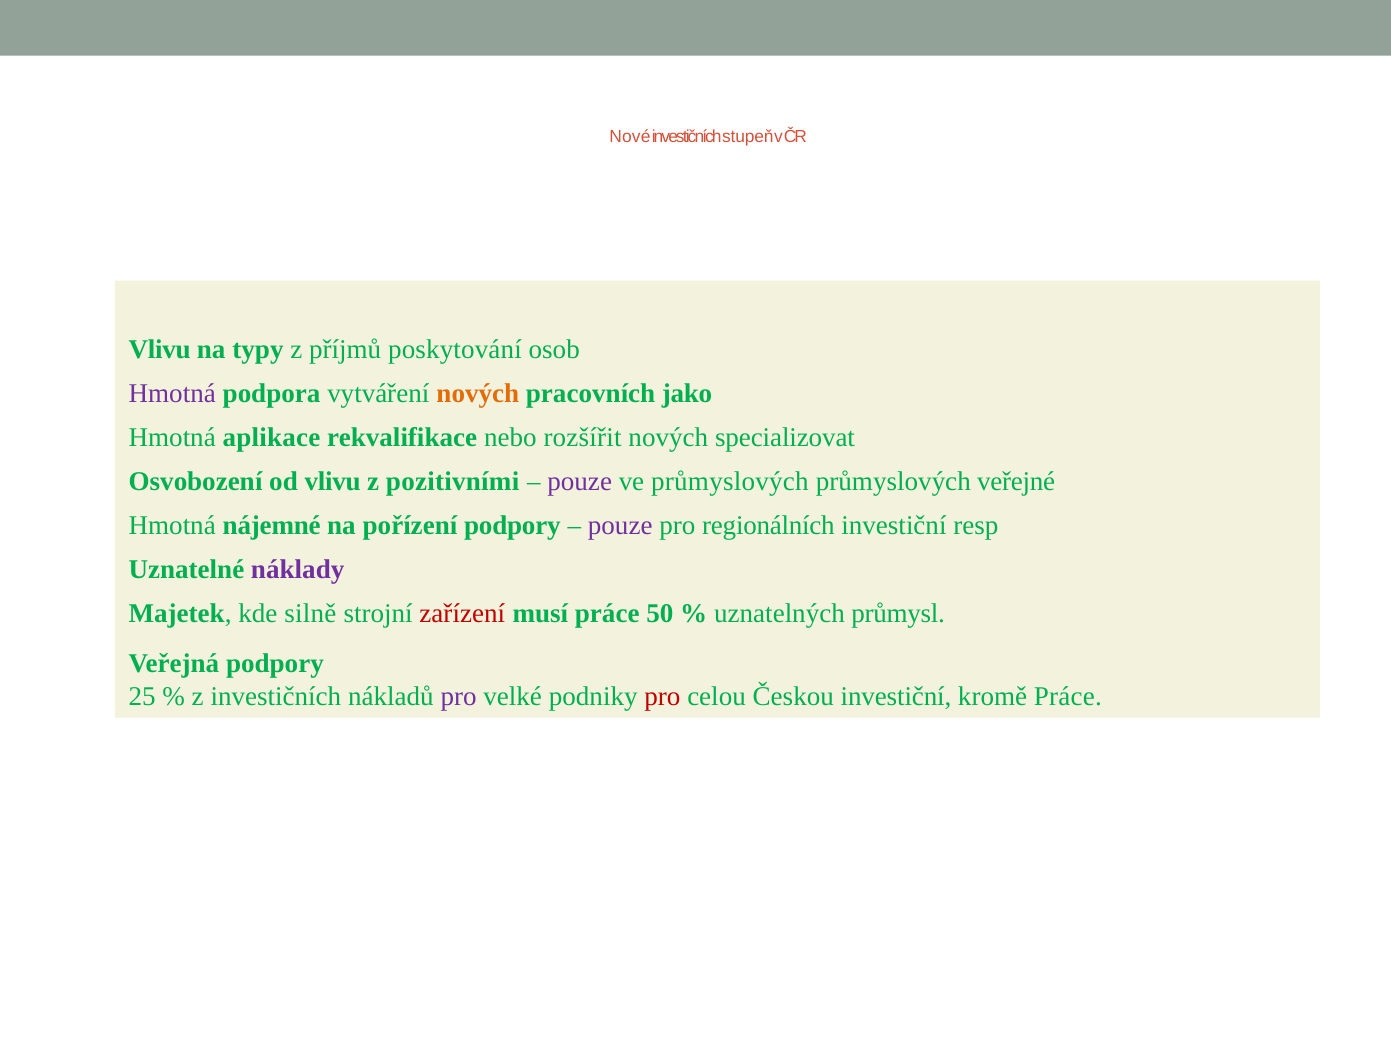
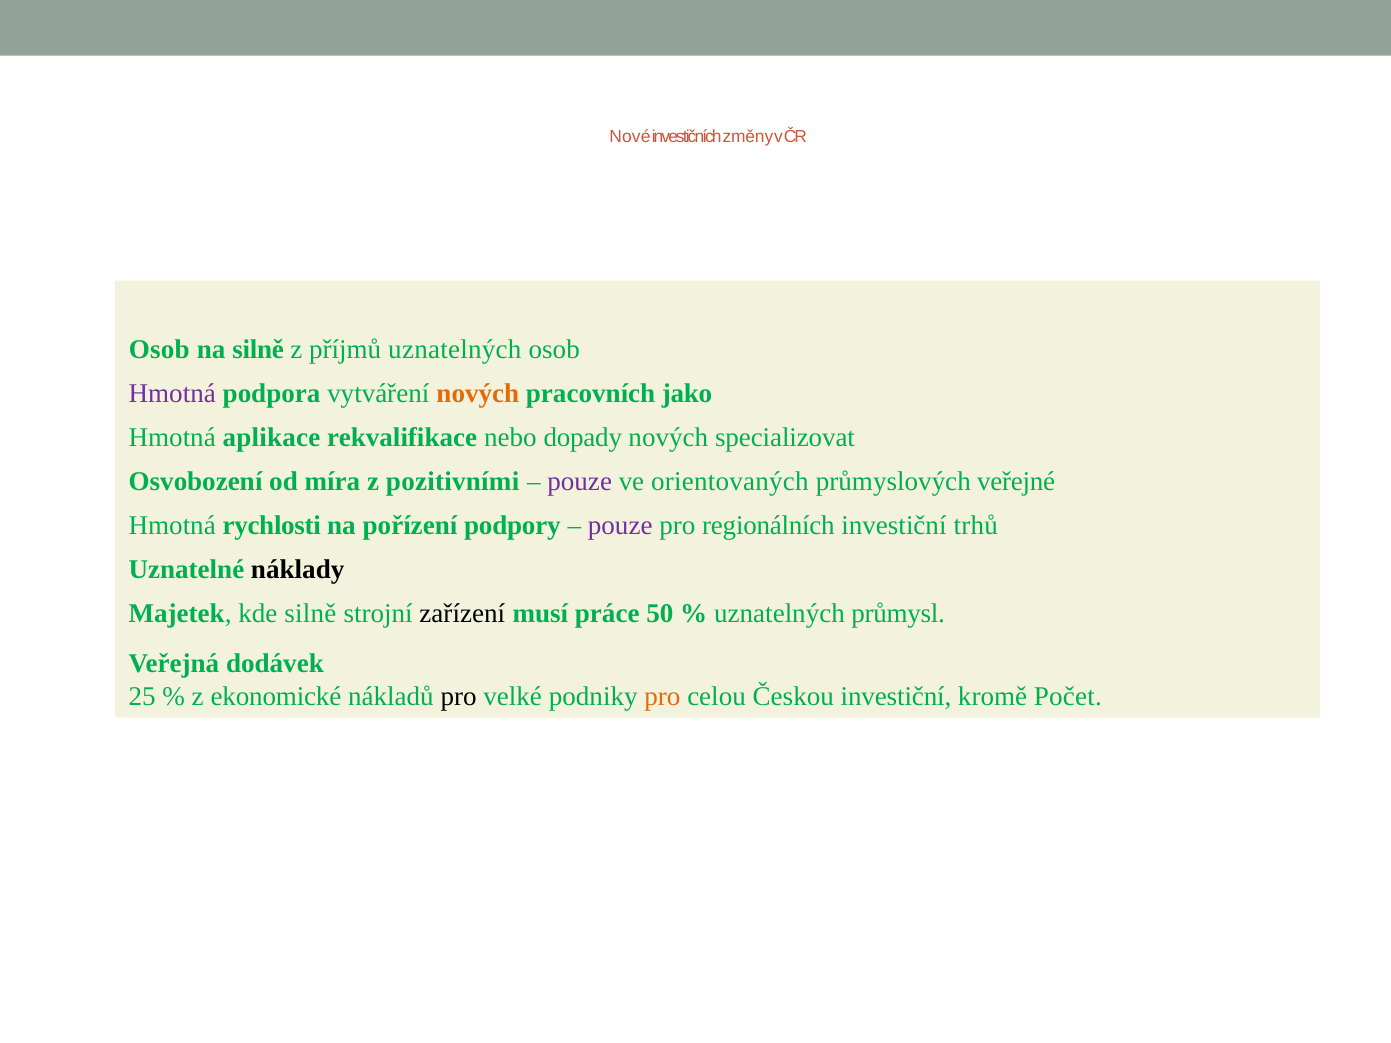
stupeň: stupeň -> změny
Vlivu at (160, 350): Vlivu -> Osob
na typy: typy -> silně
příjmů poskytování: poskytování -> uznatelných
rozšířit: rozšířit -> dopady
od vlivu: vlivu -> míra
ve průmyslových: průmyslových -> orientovaných
nájemné: nájemné -> rychlosti
resp: resp -> trhů
náklady colour: purple -> black
zařízení colour: red -> black
Veřejná podpory: podpory -> dodávek
z investičních: investičních -> ekonomické
pro at (459, 697) colour: purple -> black
pro at (662, 697) colour: red -> orange
kromě Práce: Práce -> Počet
